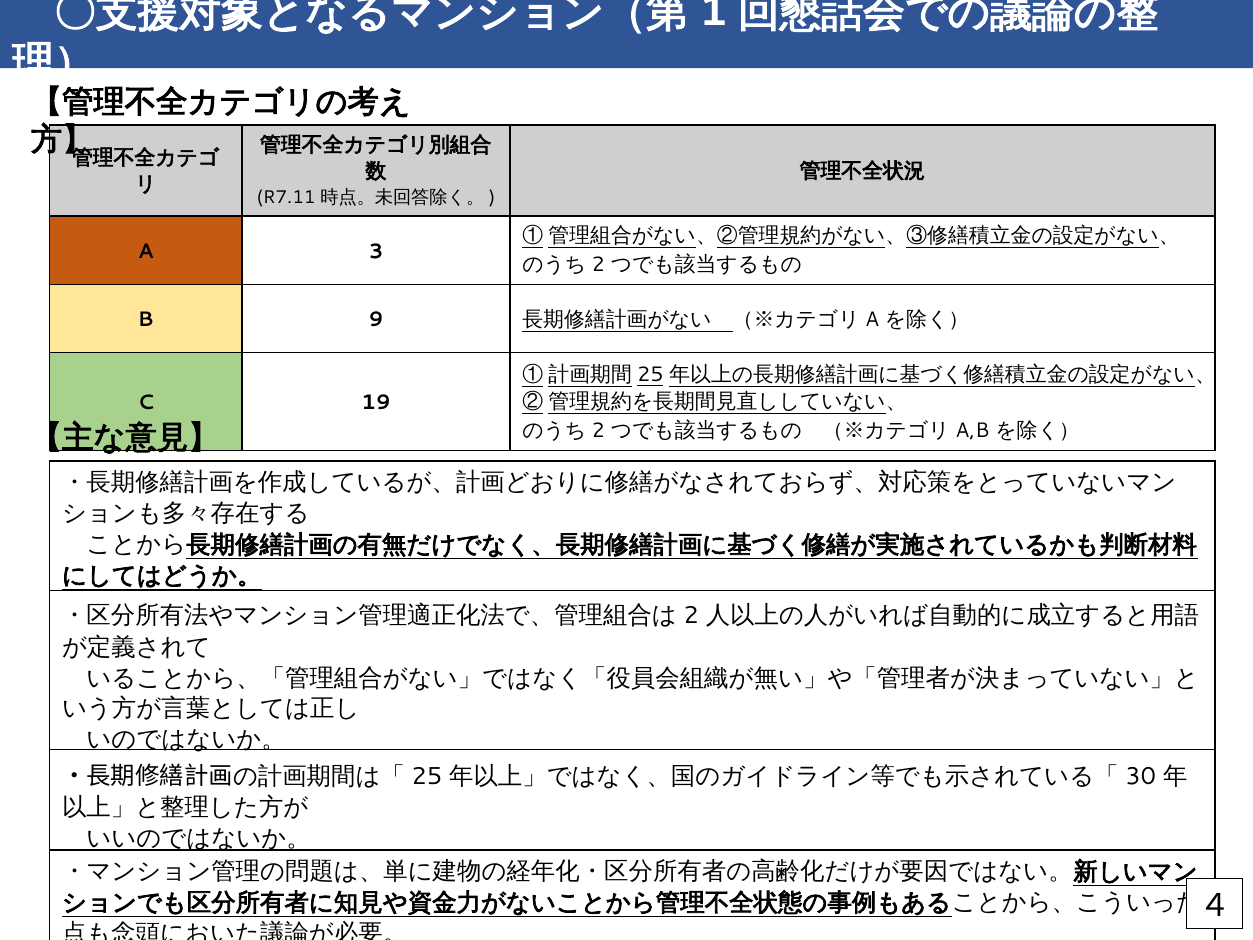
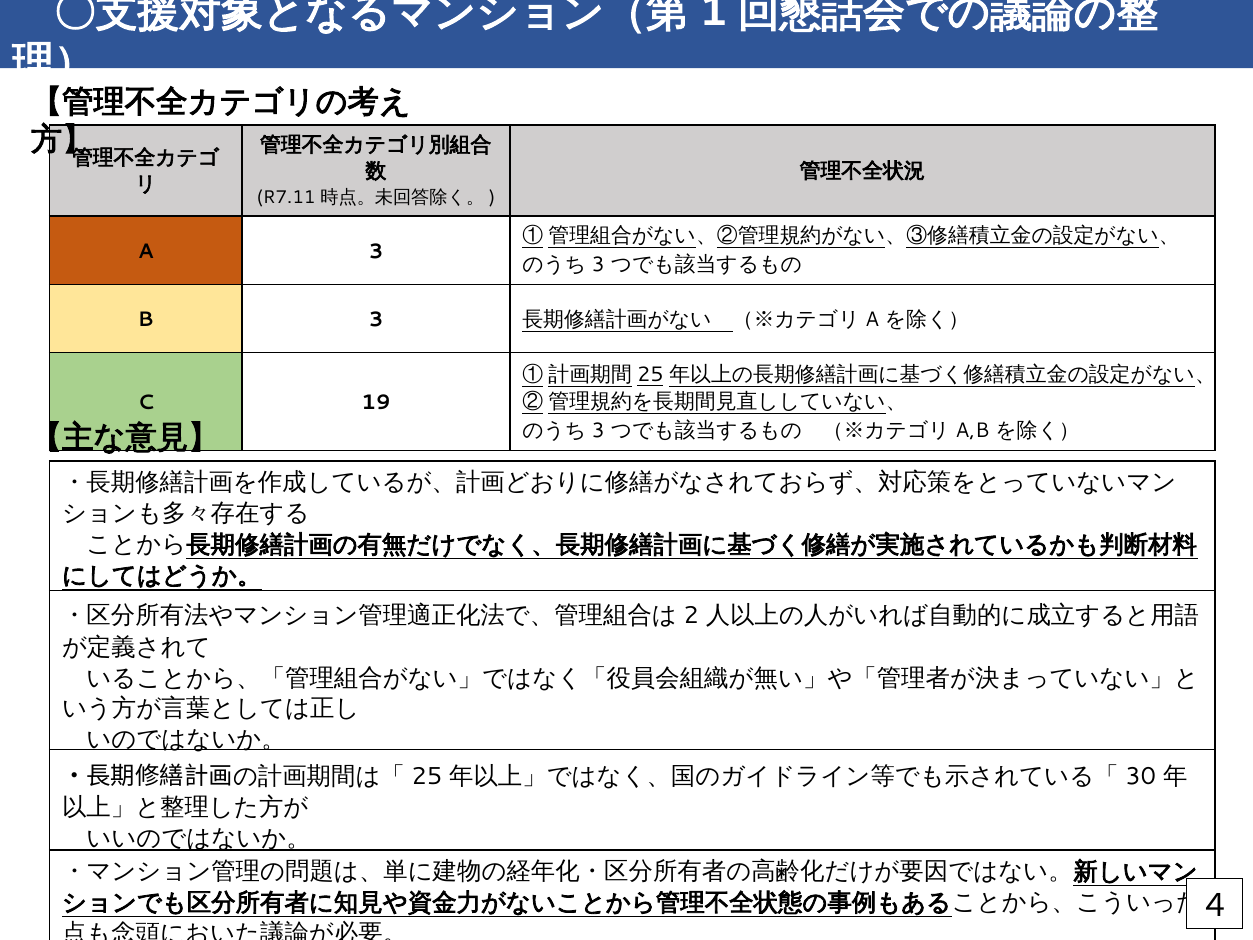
2 at (598, 264): 2 -> 3
B 9: 9 -> 3
2 at (598, 430): 2 -> 3
